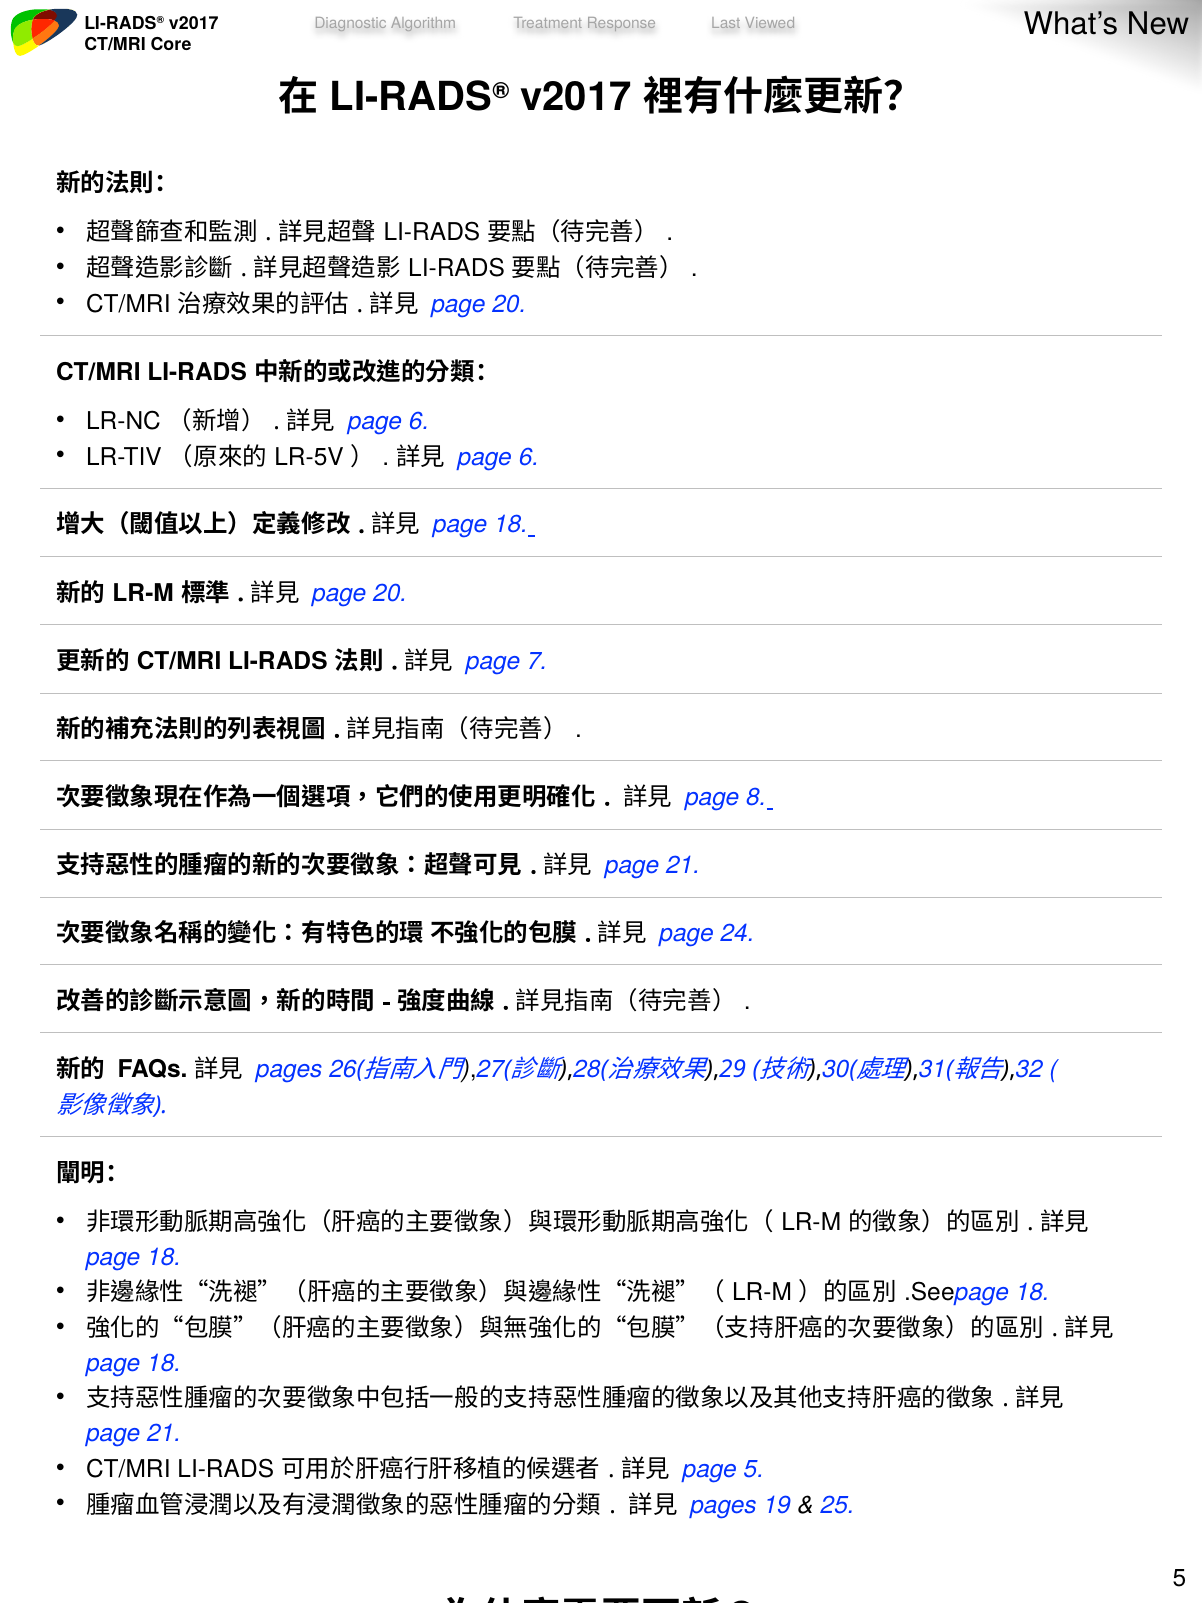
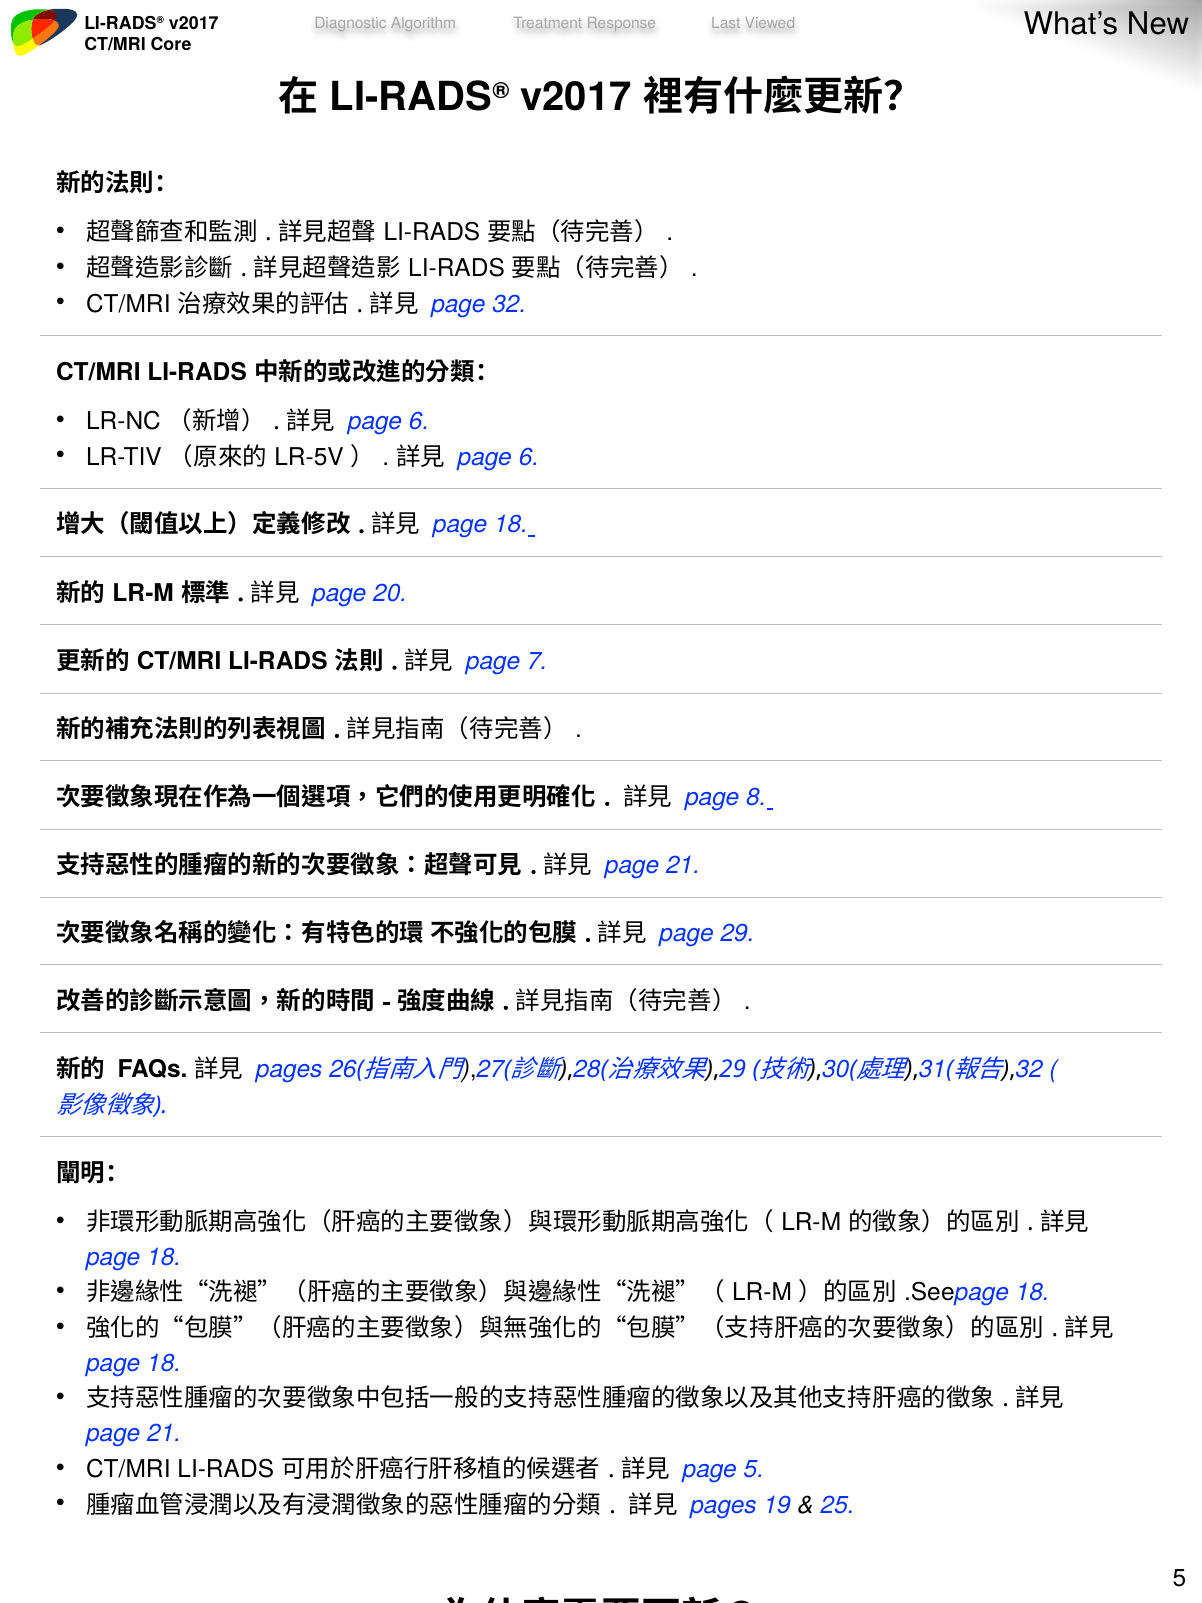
20 at (509, 304): 20 -> 32
24: 24 -> 29
